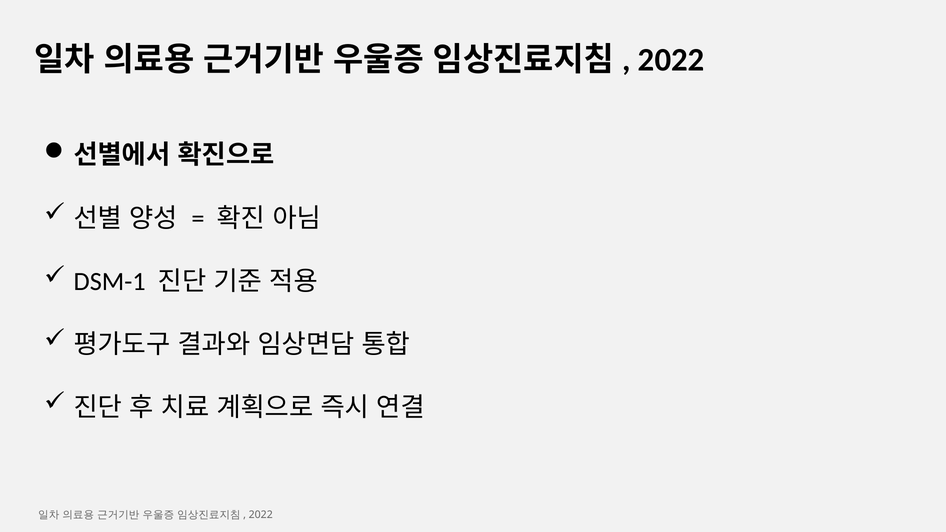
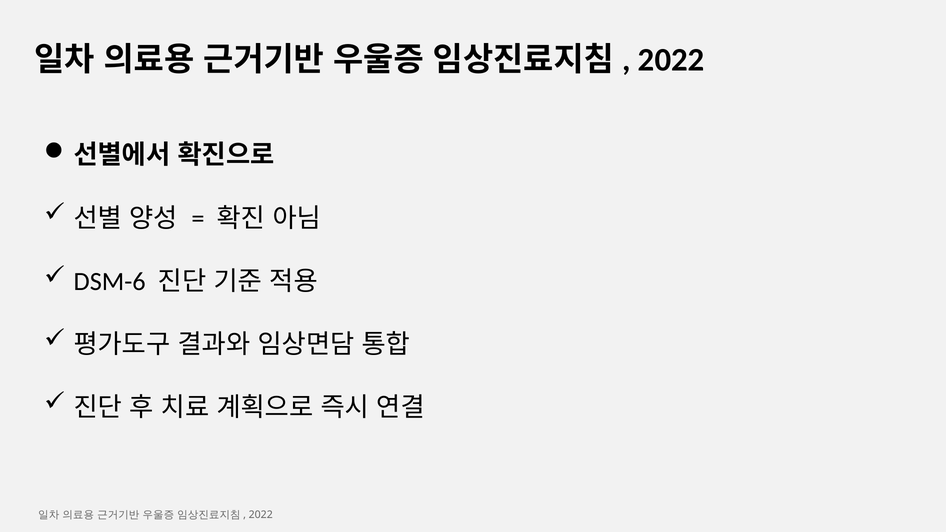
DSM-1: DSM-1 -> DSM-6
